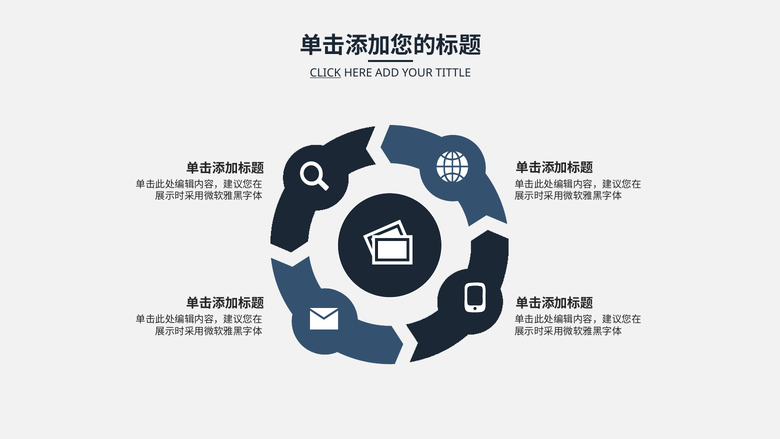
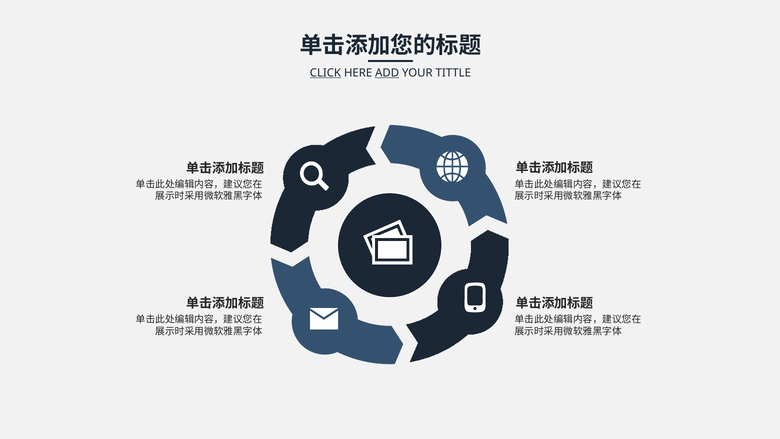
ADD underline: none -> present
